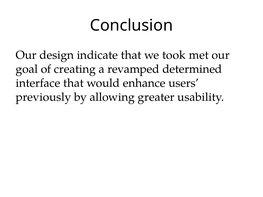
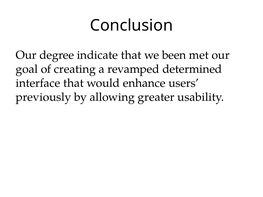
design: design -> degree
took: took -> been
